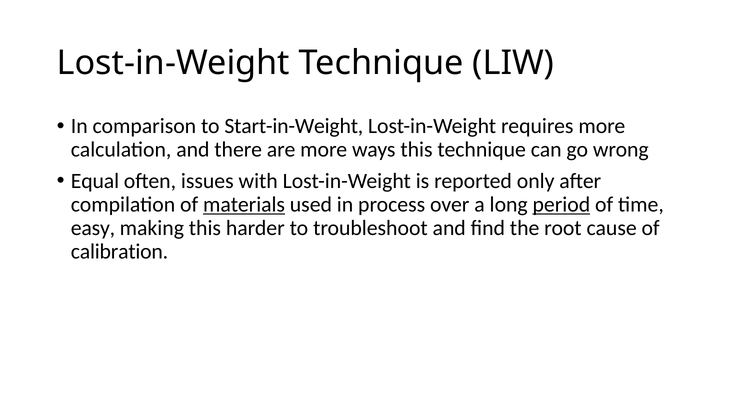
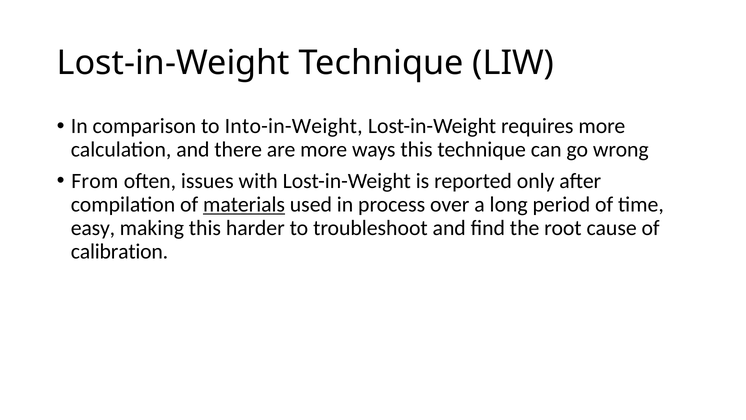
Start-in-Weight: Start-in-Weight -> Into-in-Weight
Equal: Equal -> From
period underline: present -> none
